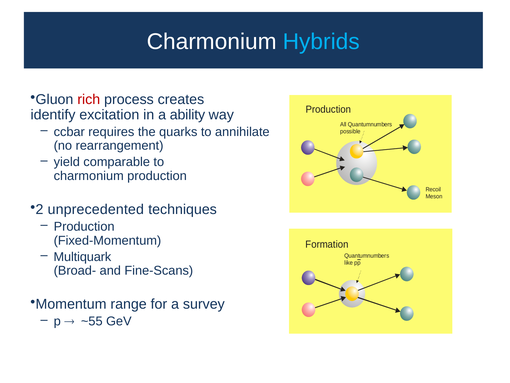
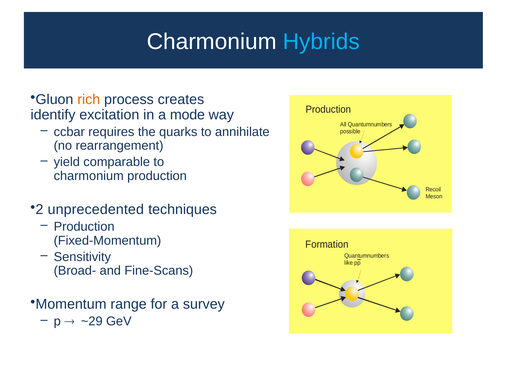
rich colour: red -> orange
ability: ability -> mode
Multiquark: Multiquark -> Sensitivity
~55: ~55 -> ~29
